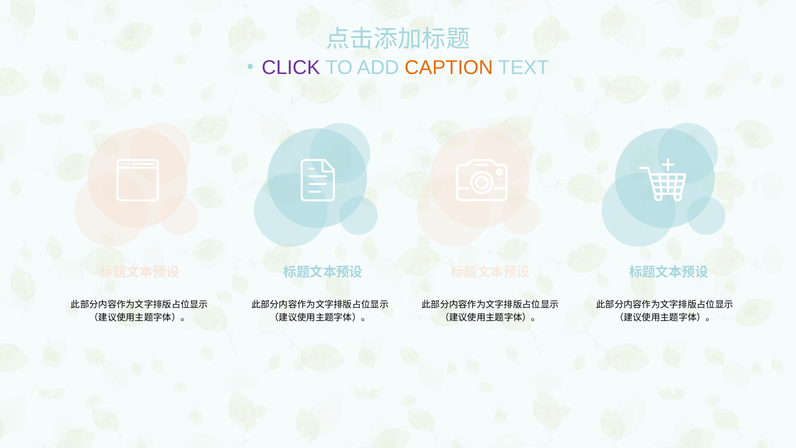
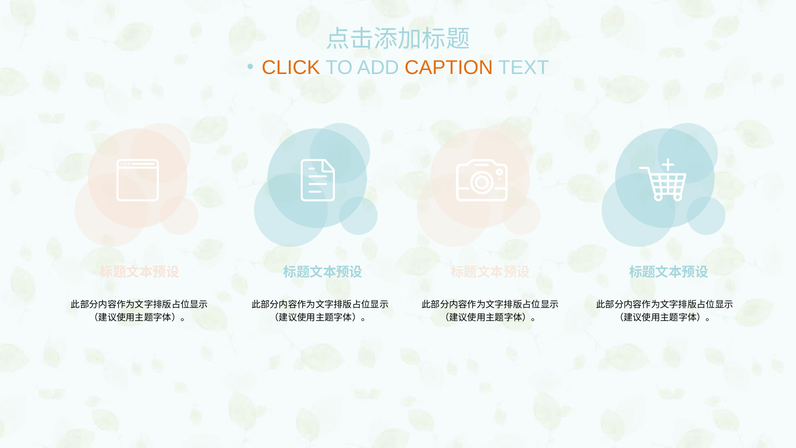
CLICK colour: purple -> orange
